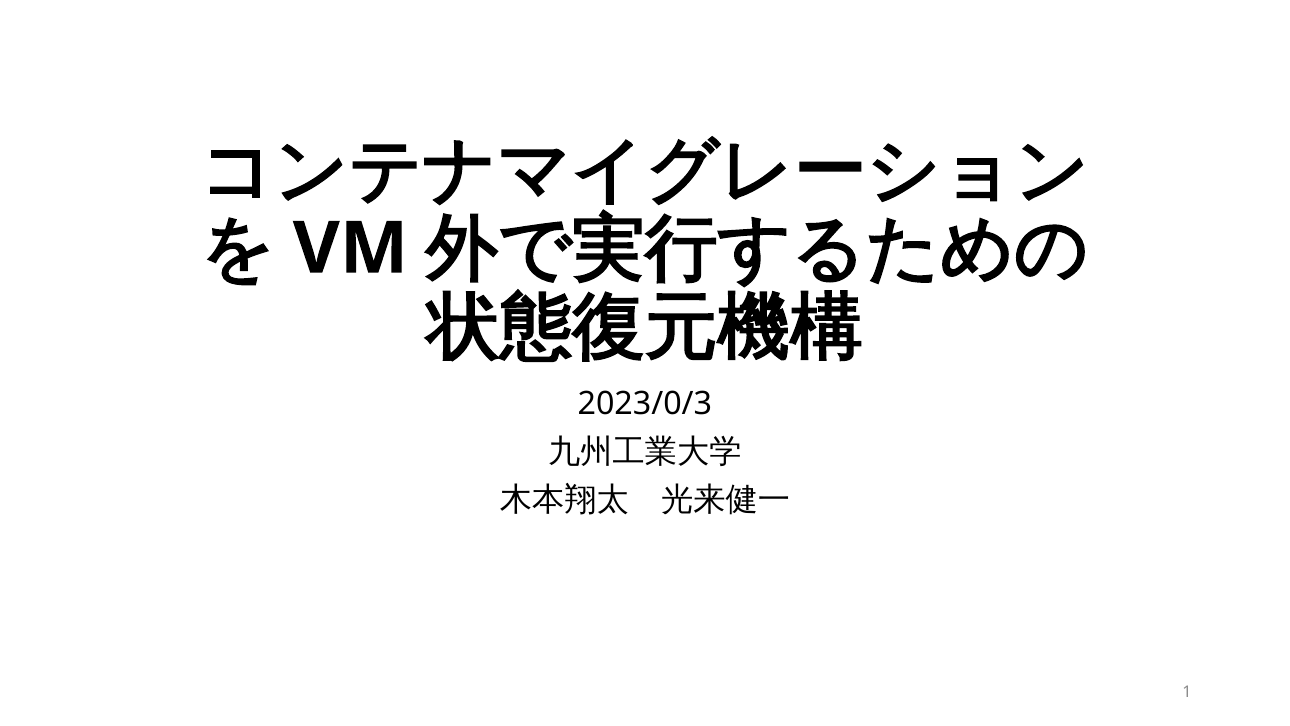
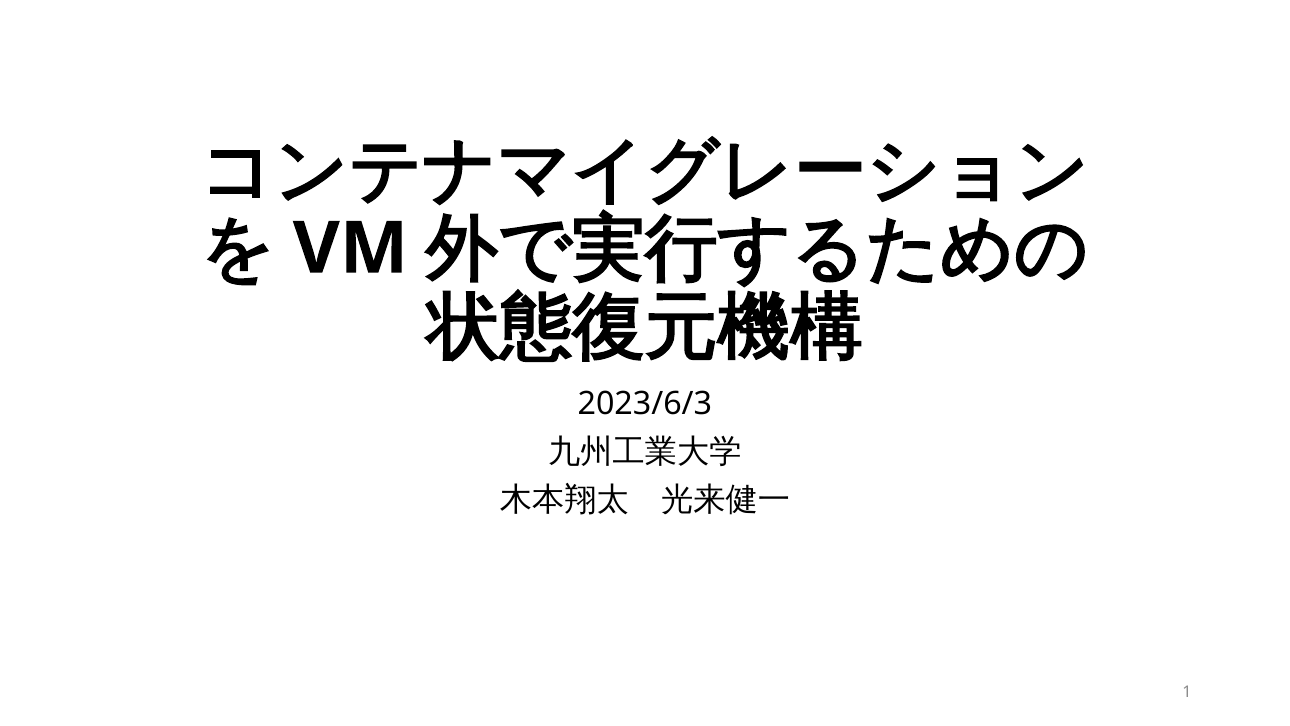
2023/0/3: 2023/0/3 -> 2023/6/3
